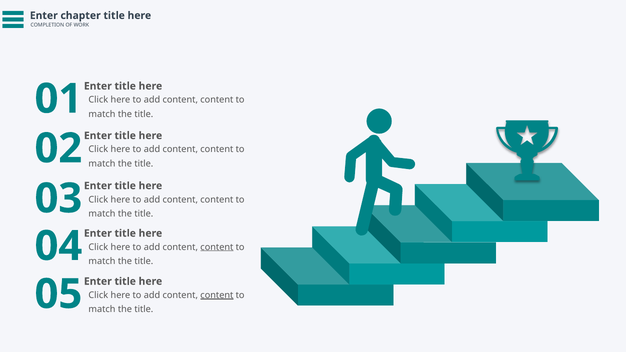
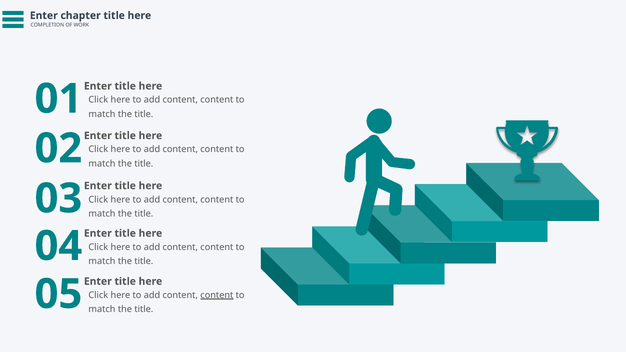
content at (217, 247) underline: present -> none
